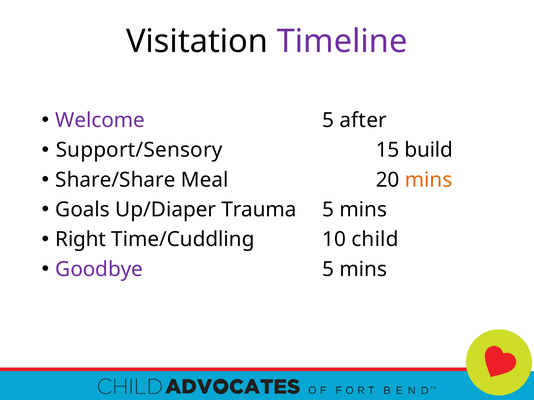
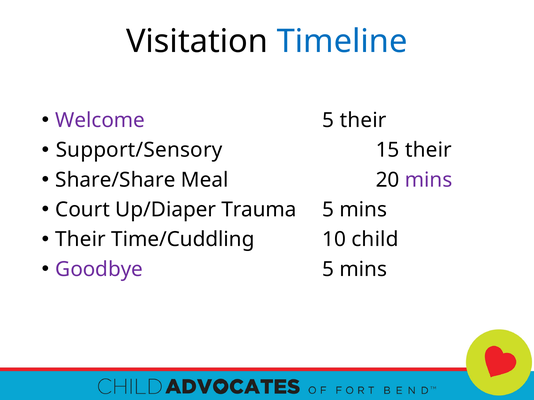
Timeline colour: purple -> blue
5 after: after -> their
15 build: build -> their
mins at (429, 180) colour: orange -> purple
Goals: Goals -> Court
Right at (81, 240): Right -> Their
